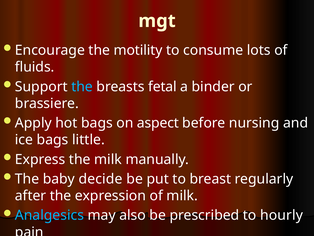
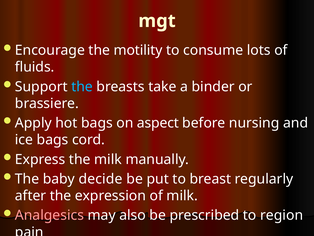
fetal: fetal -> take
little: little -> cord
Analgesics colour: light blue -> pink
hourly: hourly -> region
